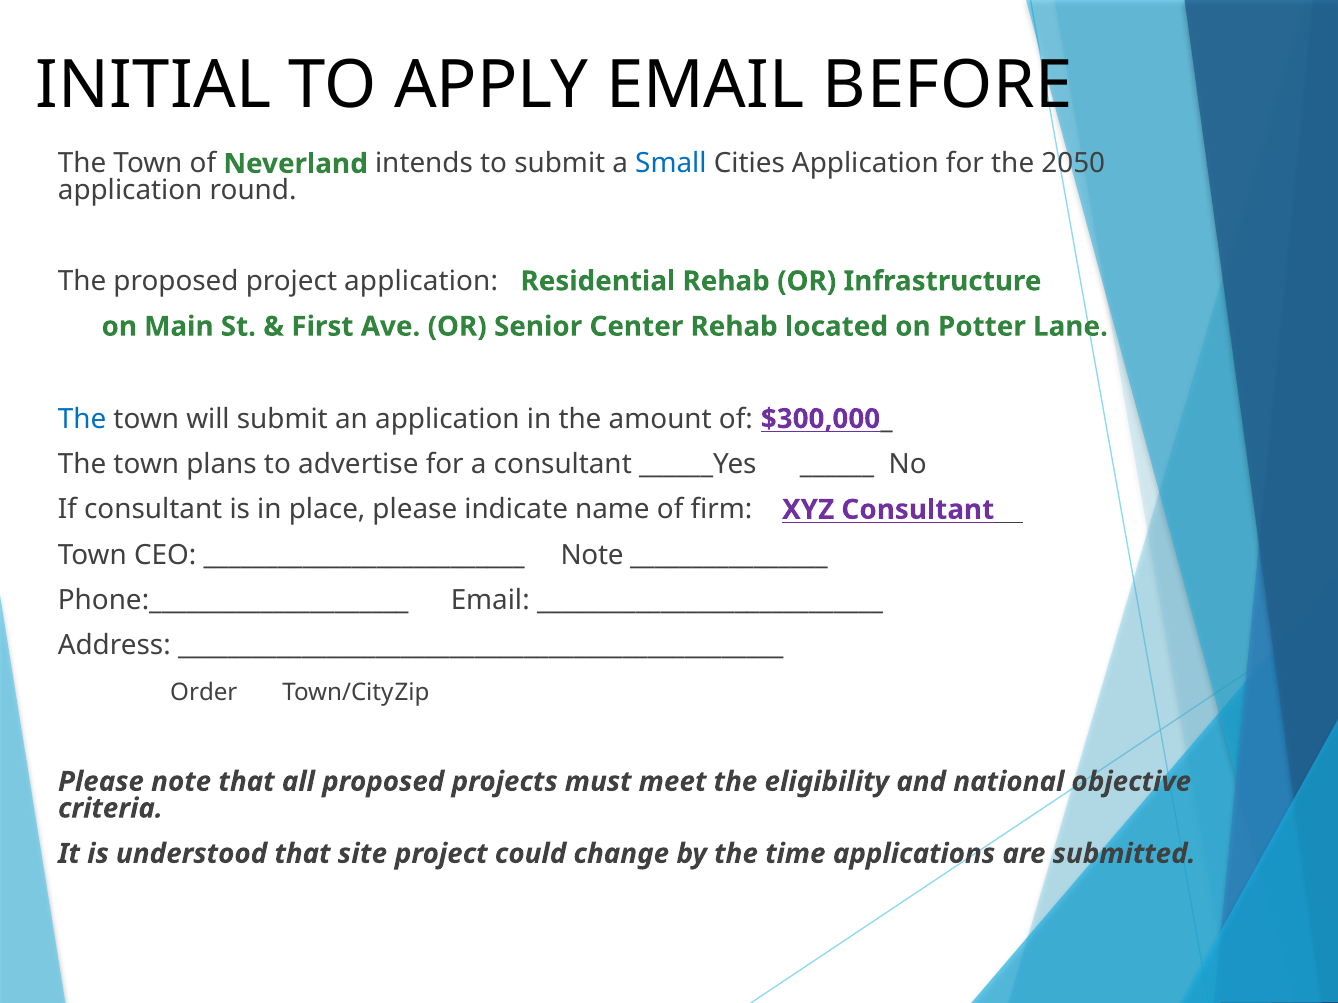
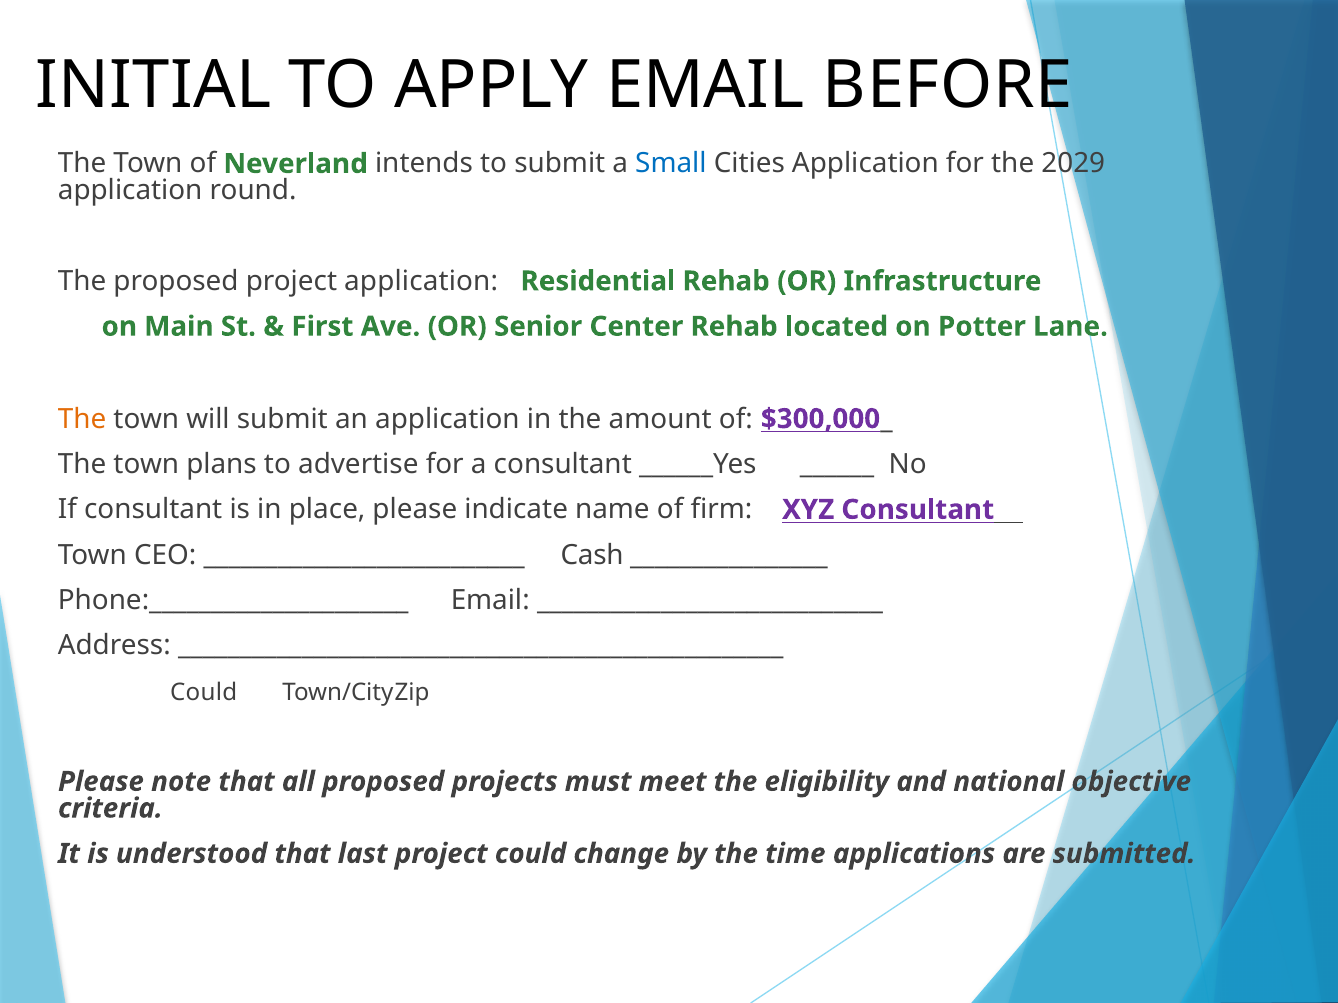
2050: 2050 -> 2029
The at (82, 419) colour: blue -> orange
Note at (592, 555): Note -> Cash
Order at (204, 692): Order -> Could
site: site -> last
